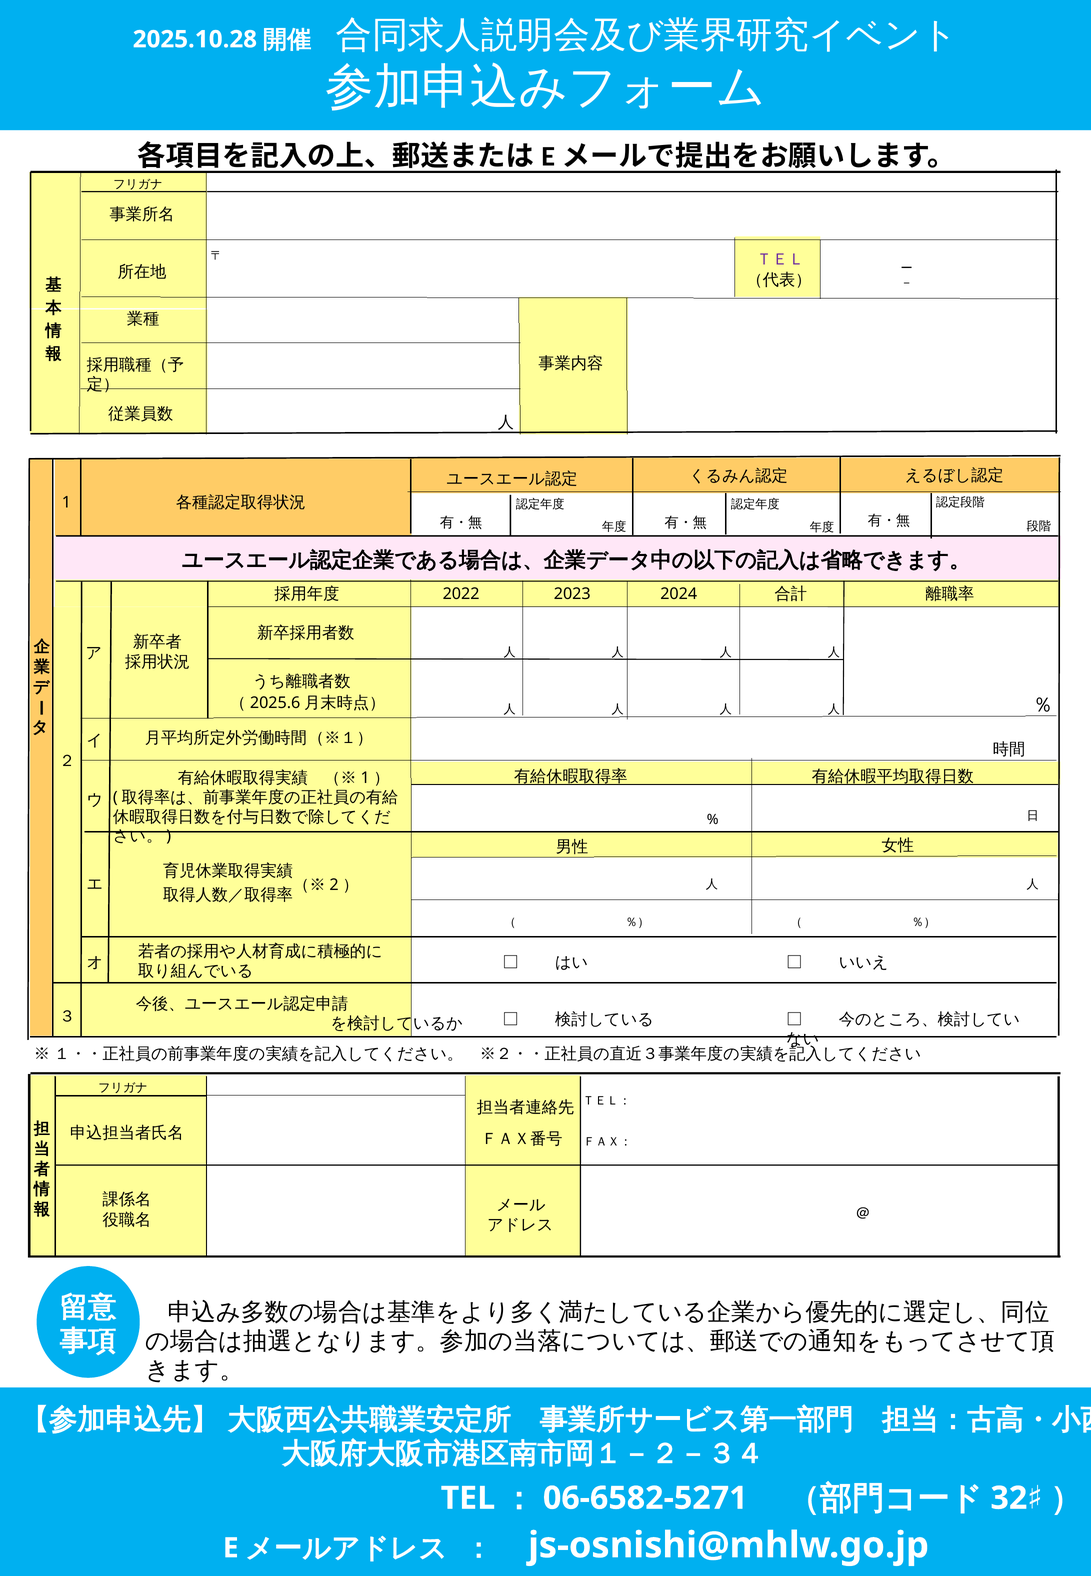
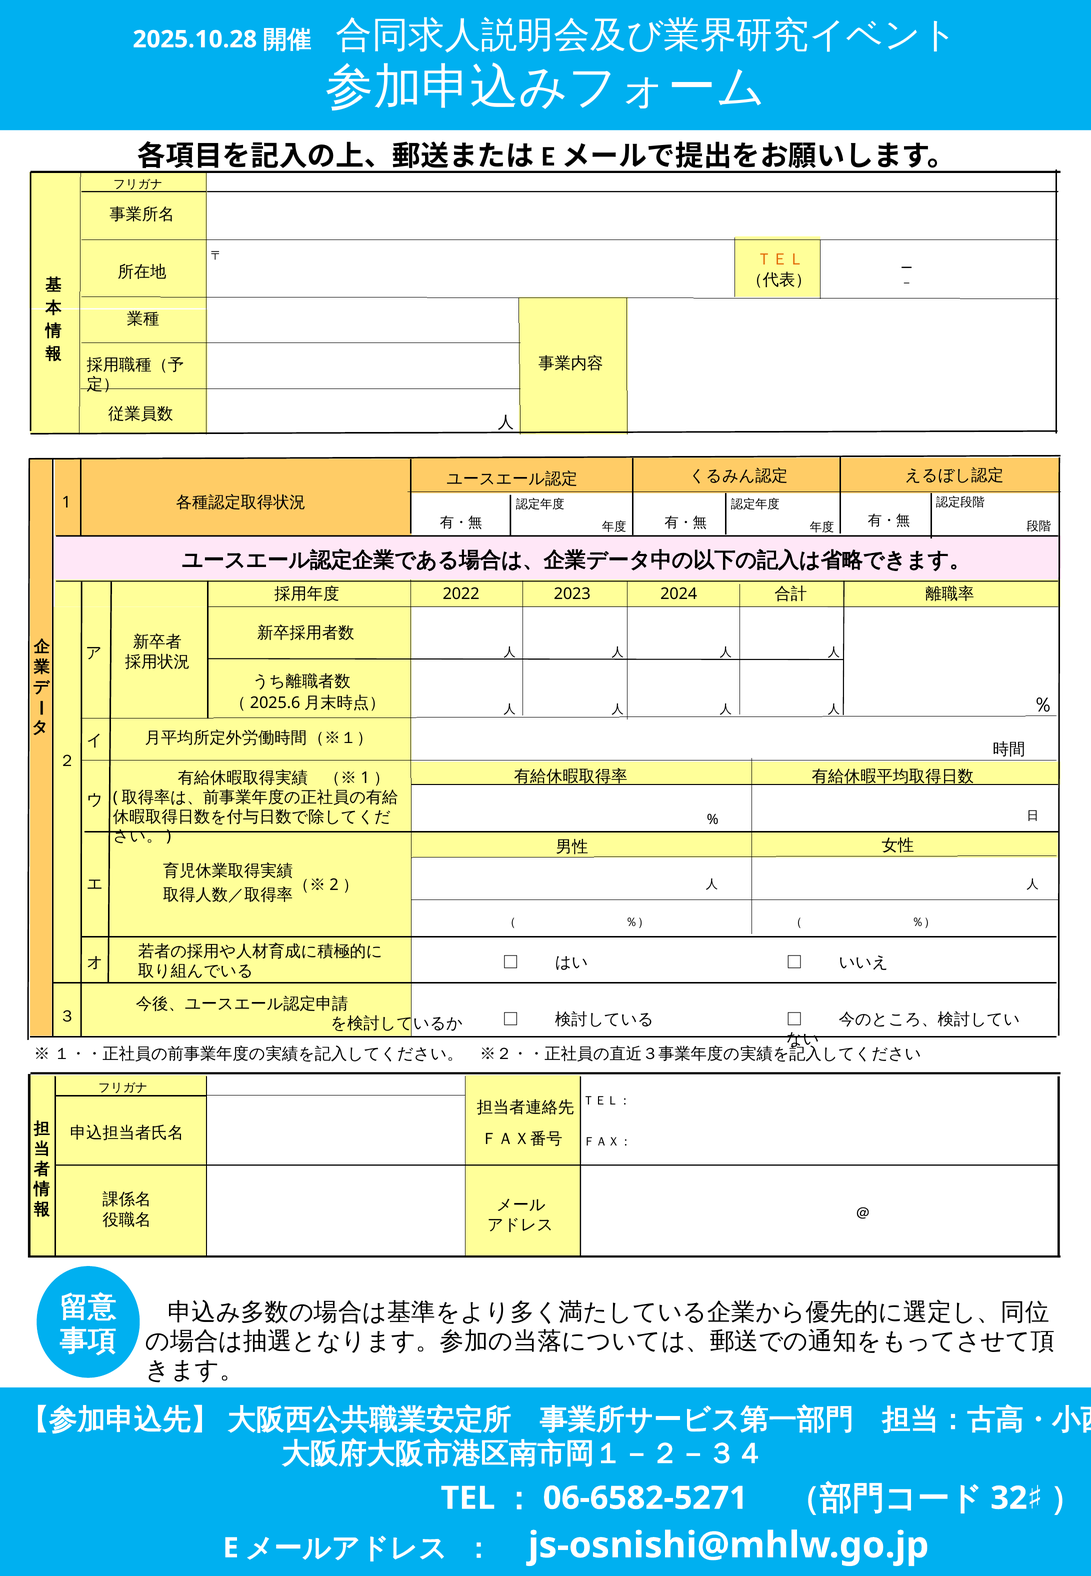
ＴＥＬ colour: purple -> orange
